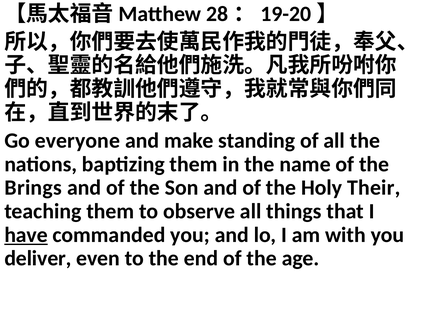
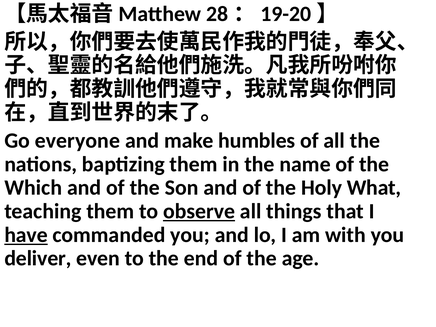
standing: standing -> humbles
Brings: Brings -> Which
Their: Their -> What
observe underline: none -> present
